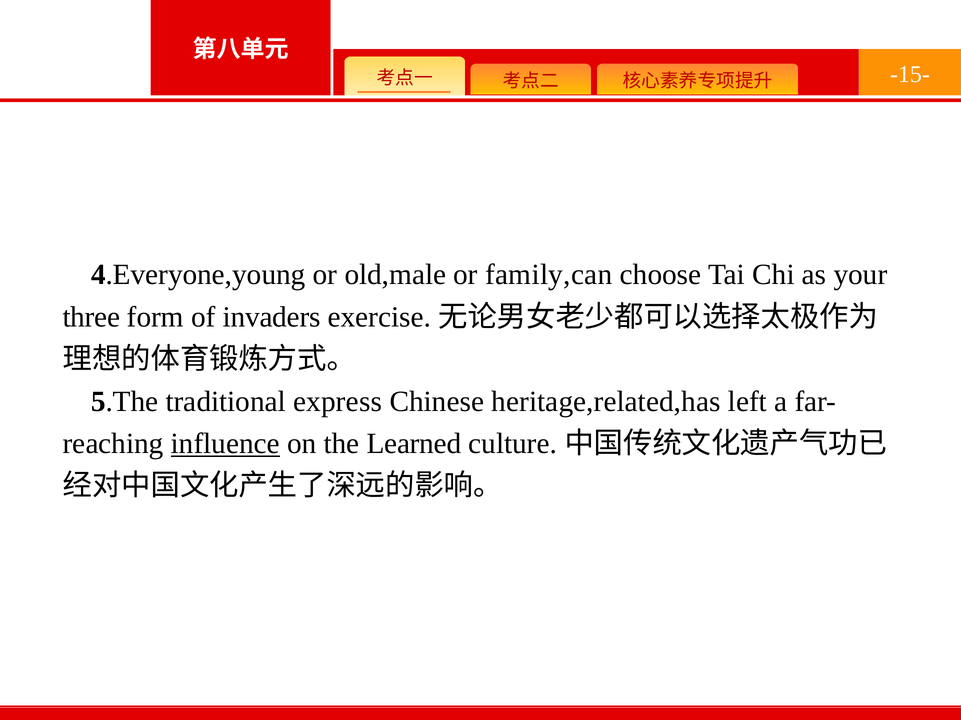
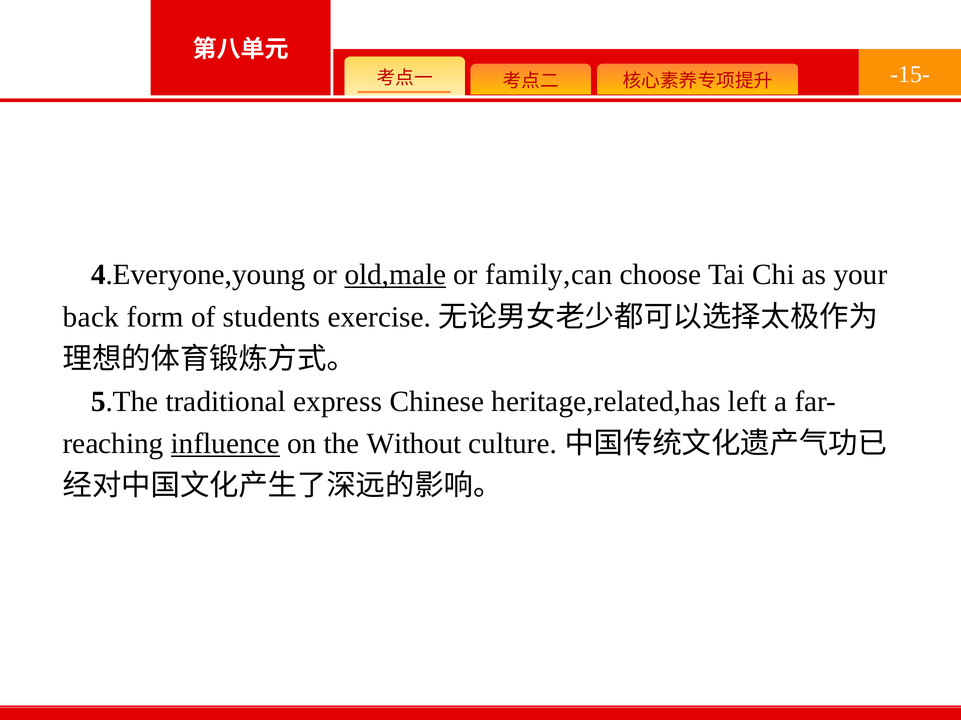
old,male underline: none -> present
three: three -> back
invaders: invaders -> students
Learned: Learned -> Without
